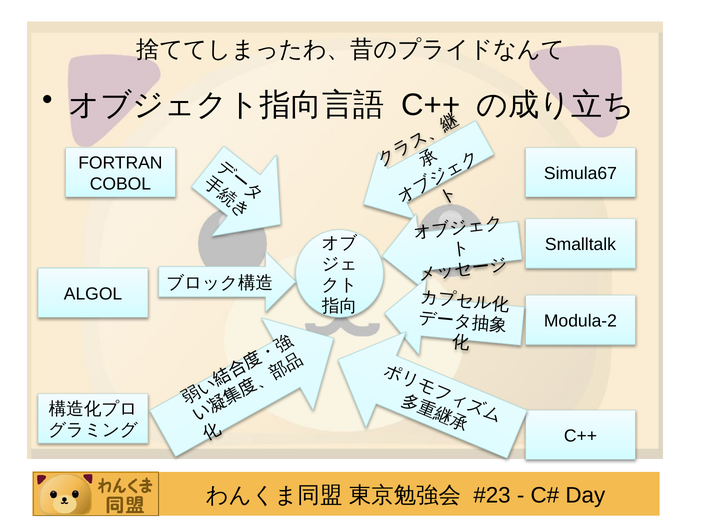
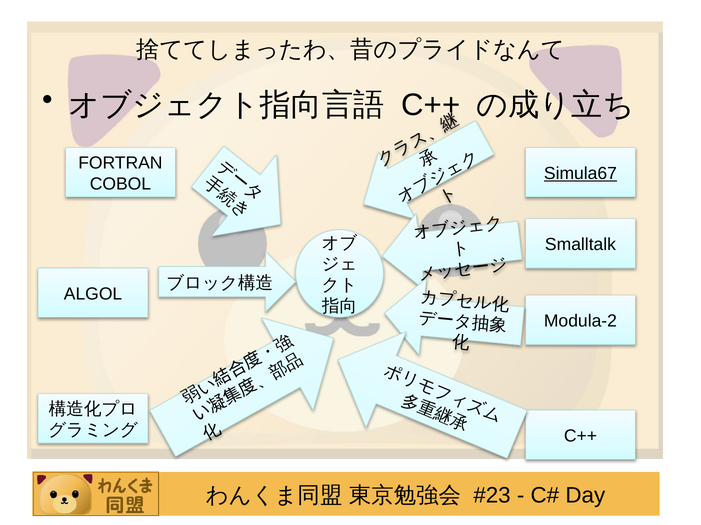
Simula67 underline: none -> present
